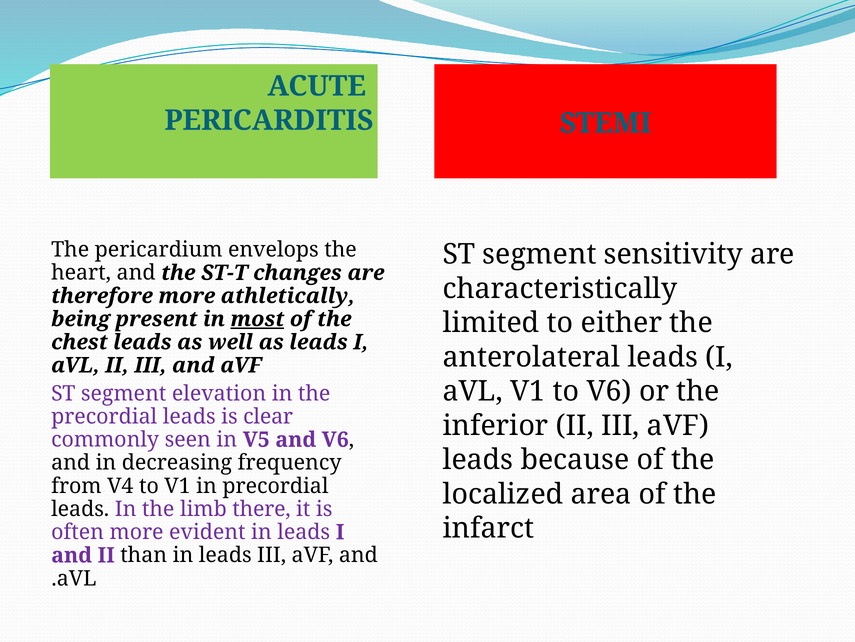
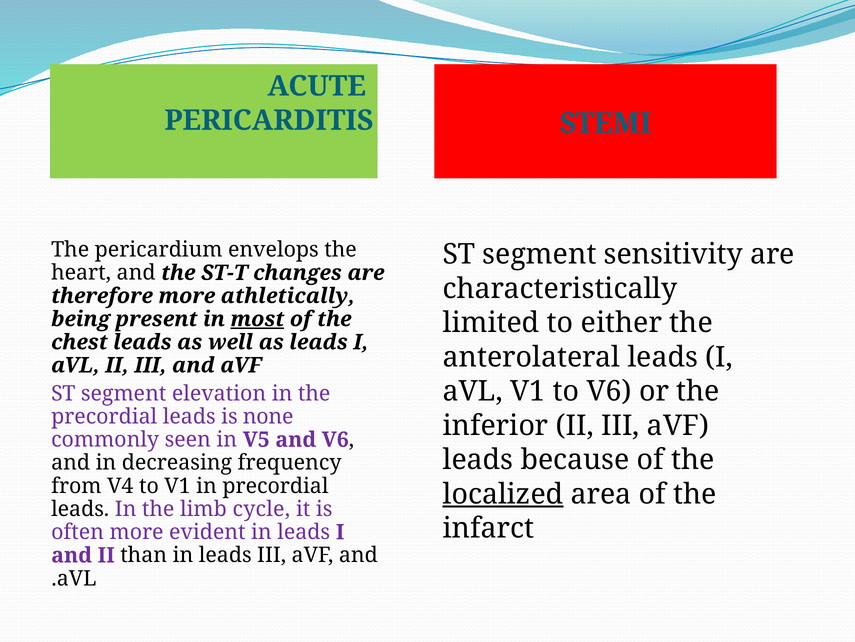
clear: clear -> none
localized underline: none -> present
there: there -> cycle
